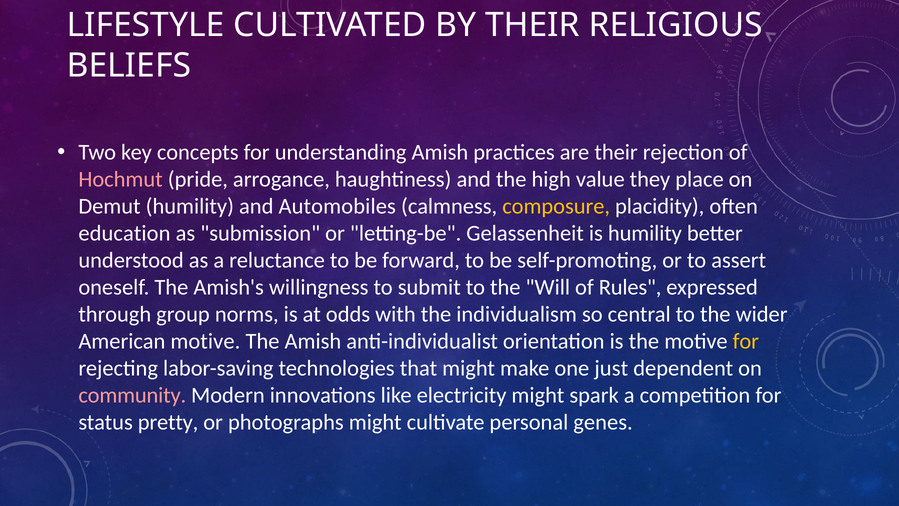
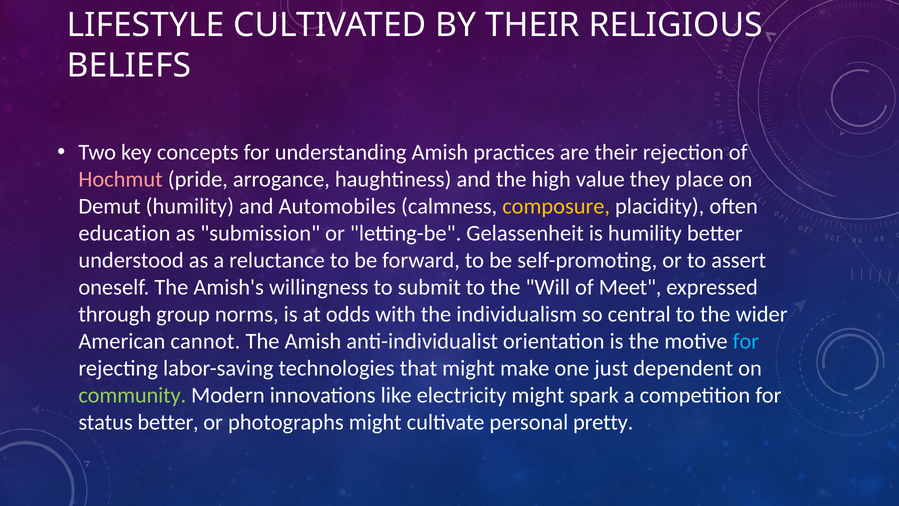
Rules: Rules -> Meet
American motive: motive -> cannot
for at (746, 341) colour: yellow -> light blue
community colour: pink -> light green
status pretty: pretty -> better
genes: genes -> pretty
